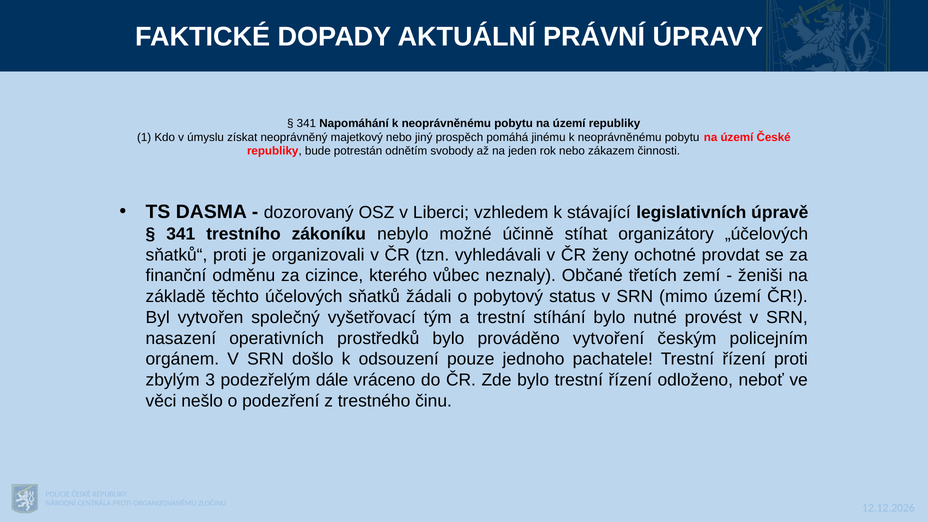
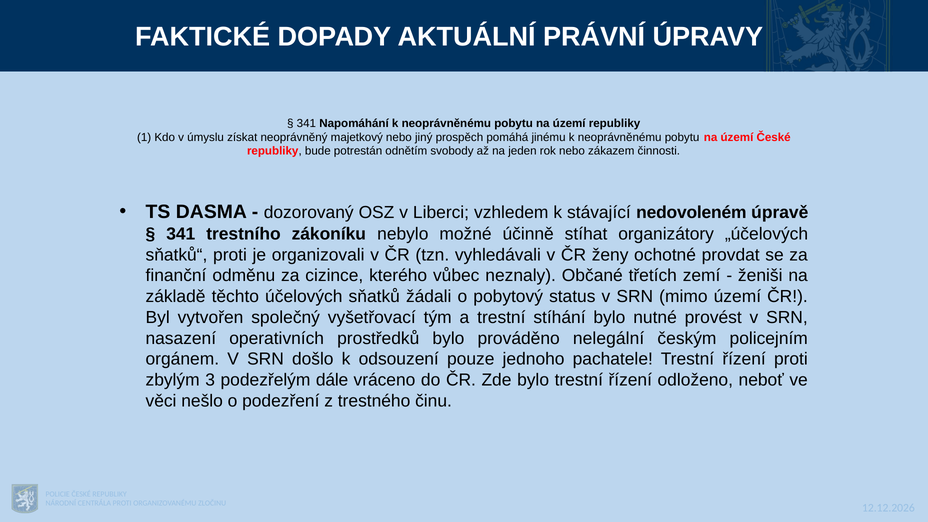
legislativních: legislativních -> nedovoleném
vytvoření: vytvoření -> nelegální
